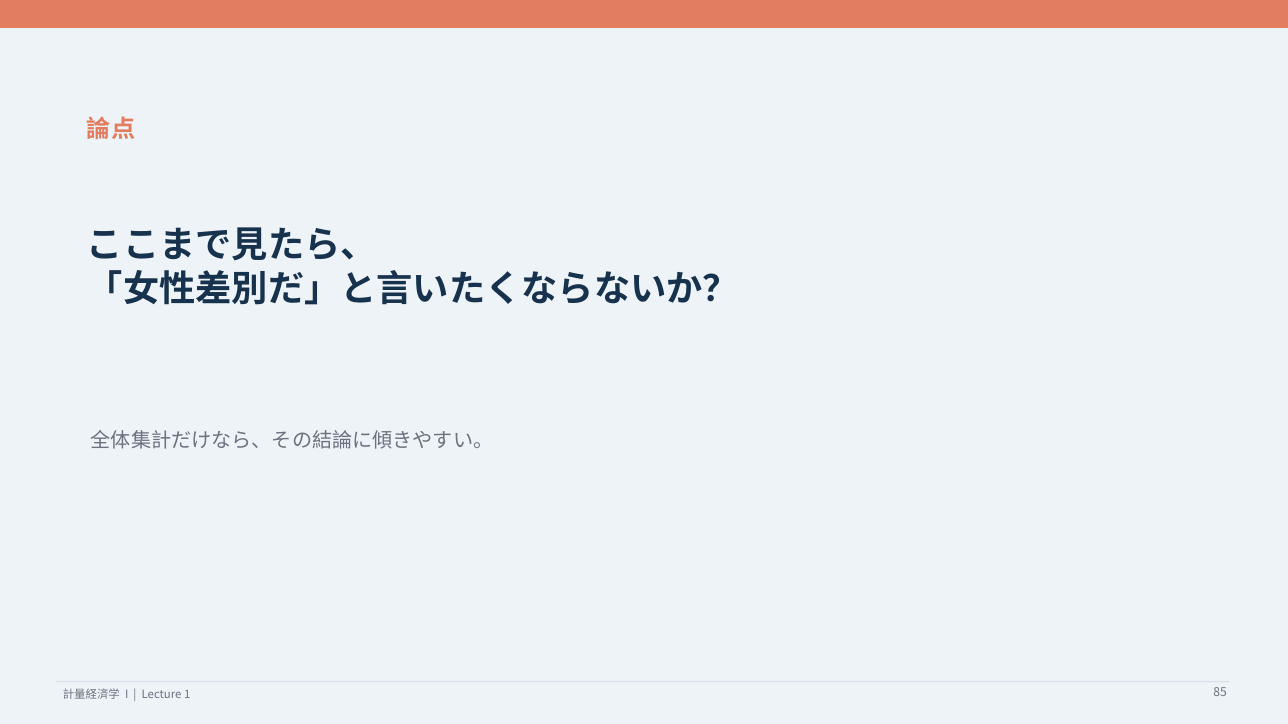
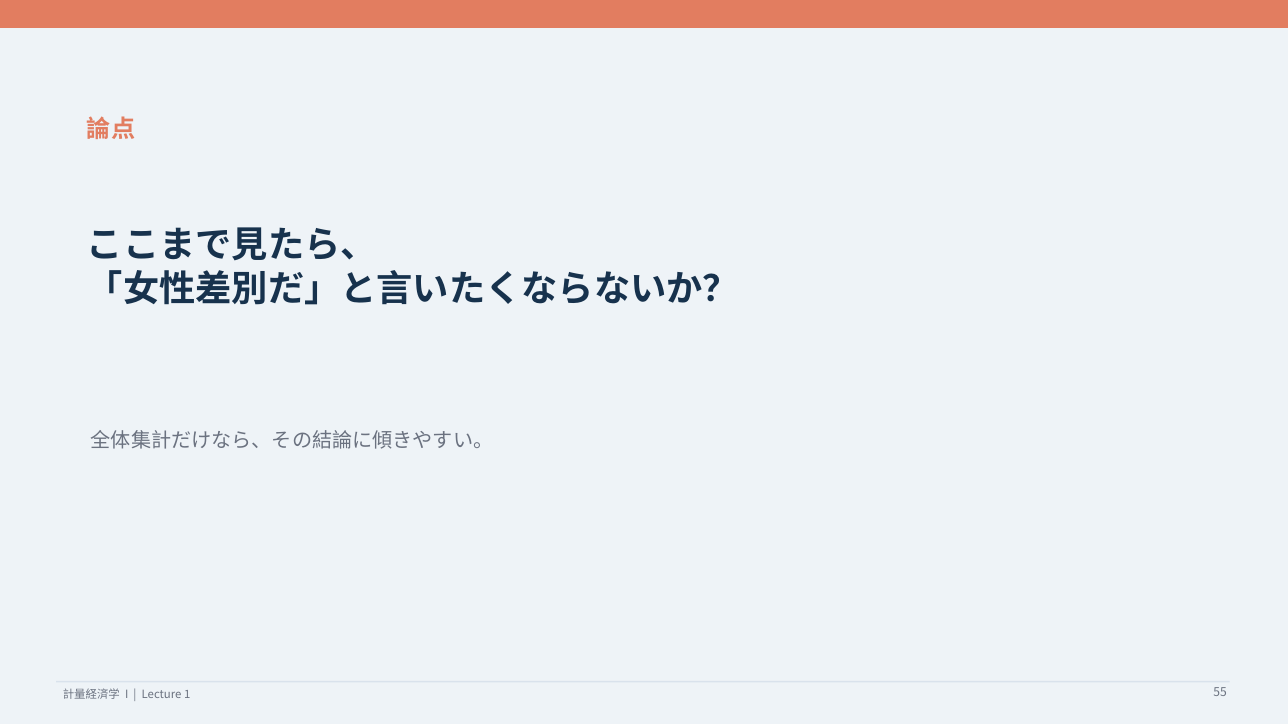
85: 85 -> 55
